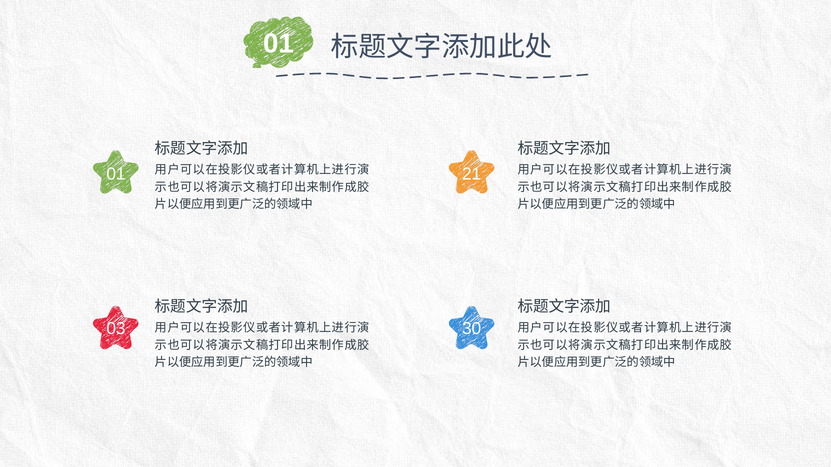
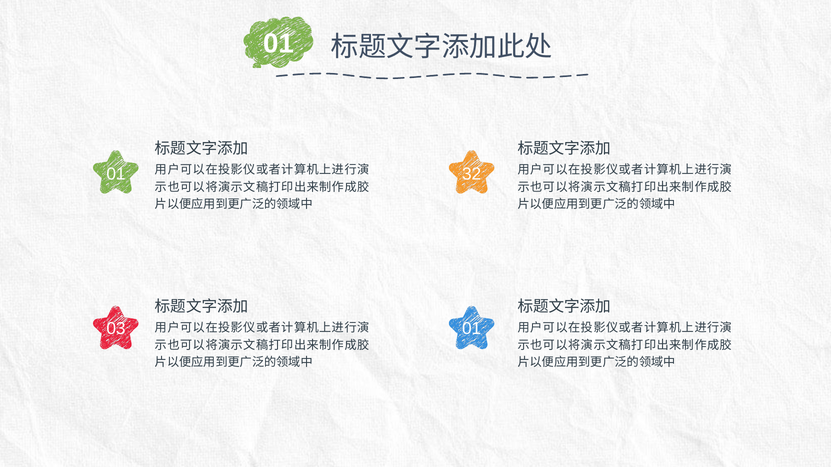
21: 21 -> 32
03 30: 30 -> 01
